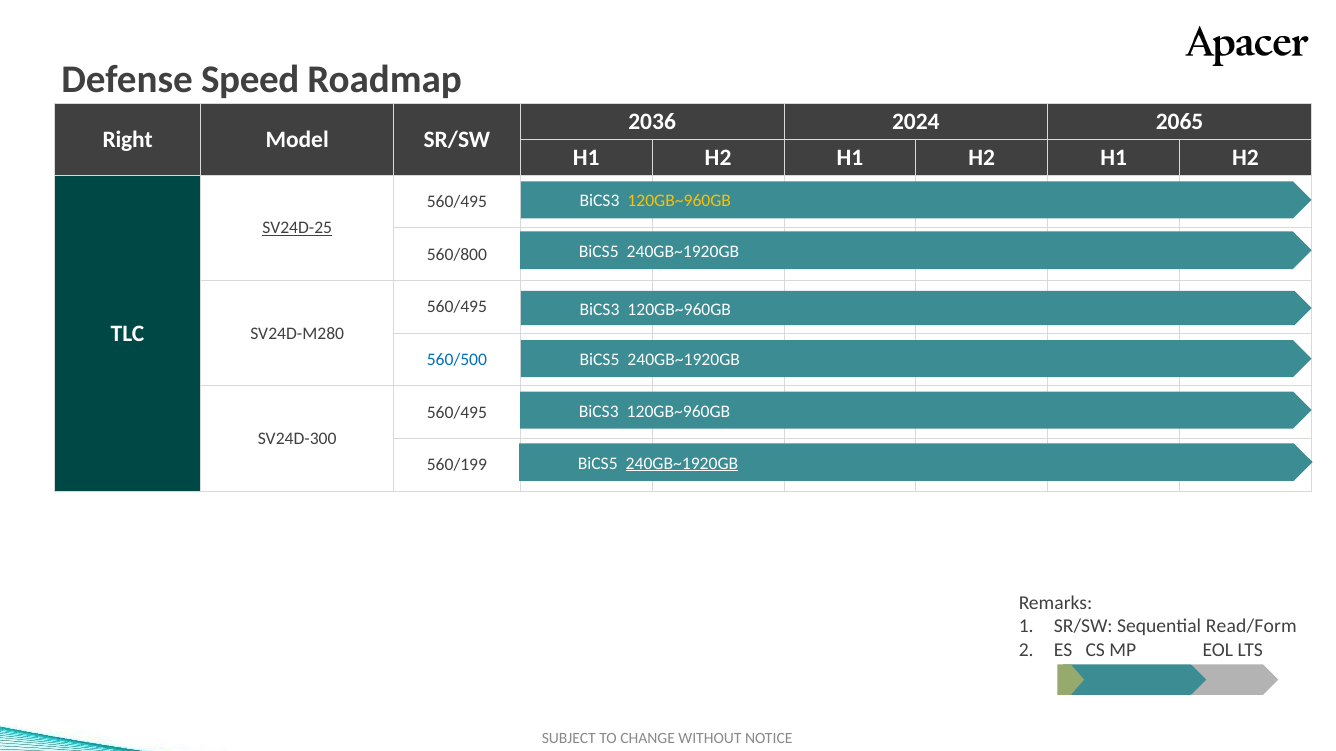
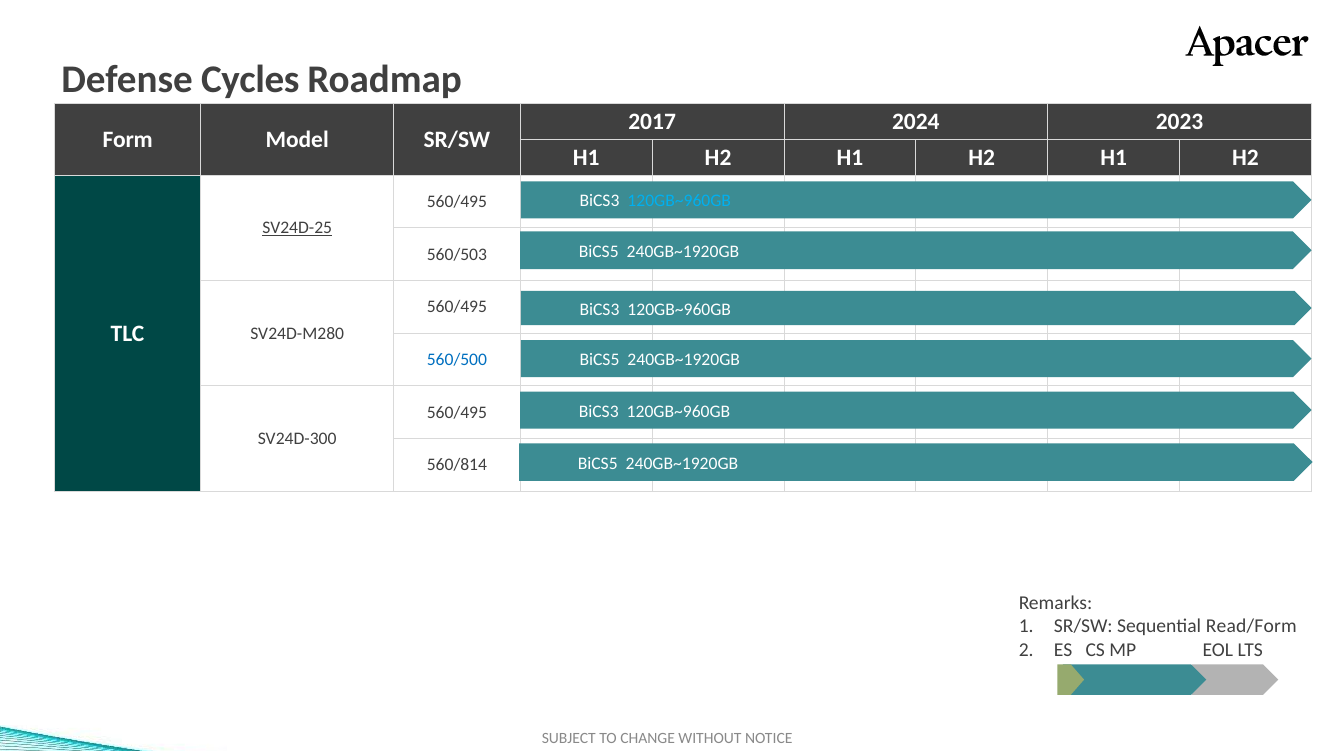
Speed: Speed -> Cycles
2036: 2036 -> 2017
2065: 2065 -> 2023
Right: Right -> Form
120GB~960GB at (679, 201) colour: yellow -> light blue
560/800: 560/800 -> 560/503
240GB~1920GB at (682, 464) underline: present -> none
560/199: 560/199 -> 560/814
